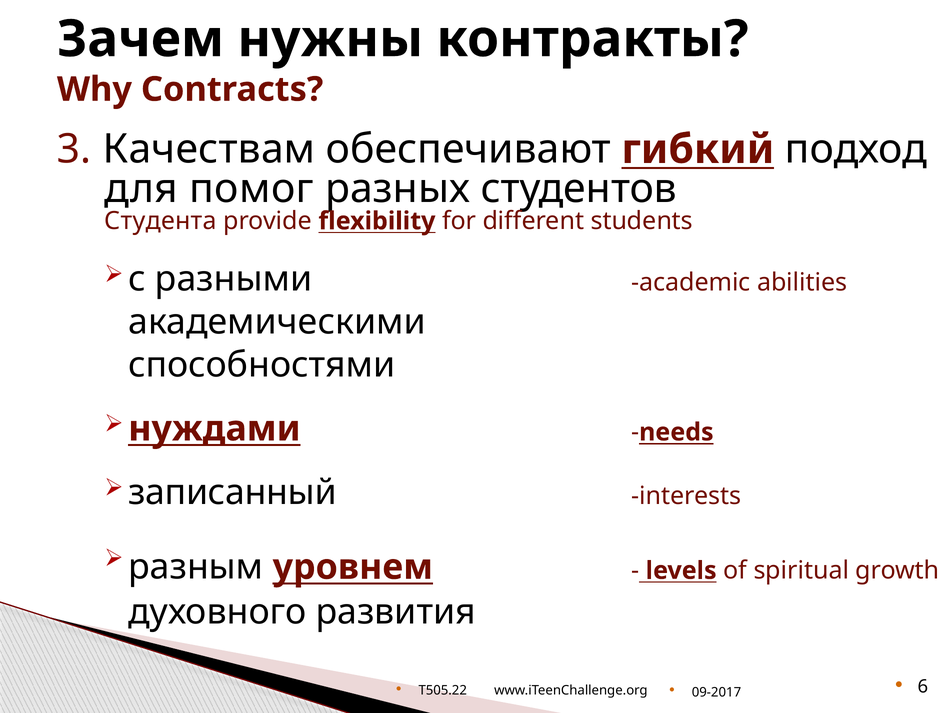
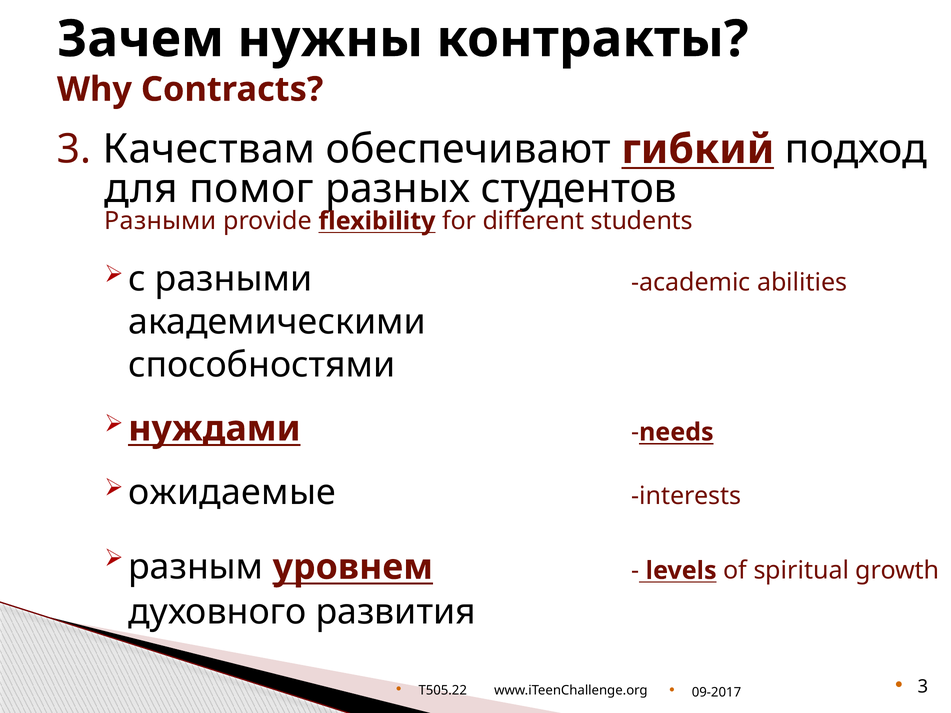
Студента at (160, 221): Студента -> Разными
записанный: записанный -> ожидаемые
6 at (923, 687): 6 -> 3
